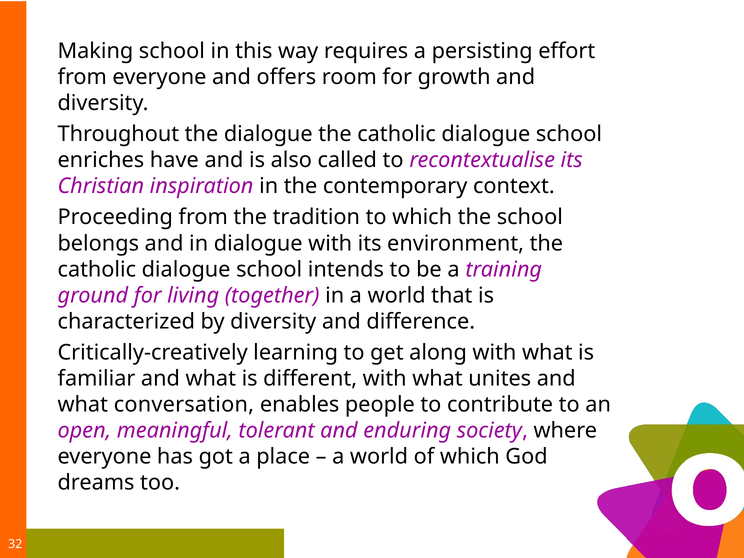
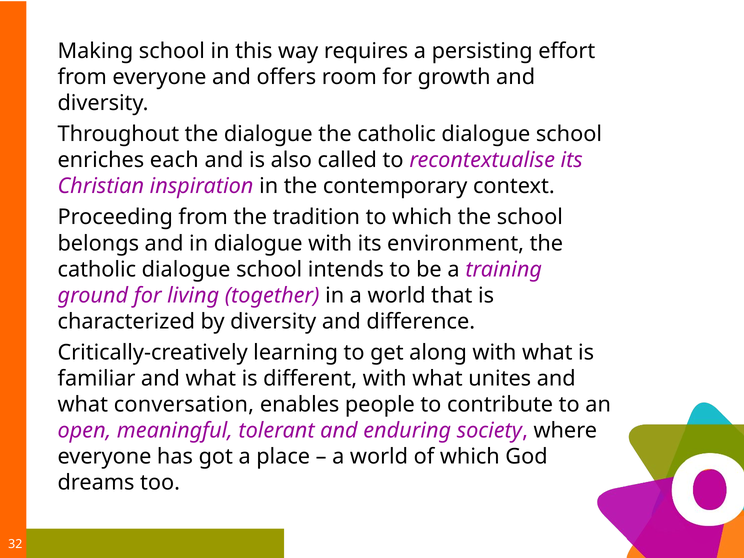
have: have -> each
